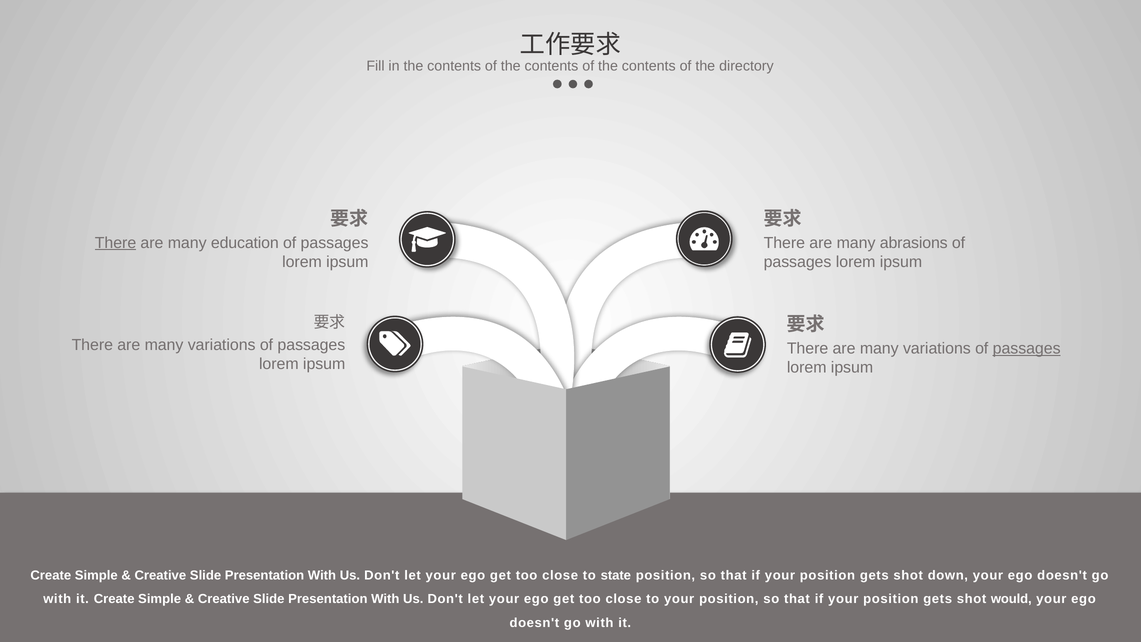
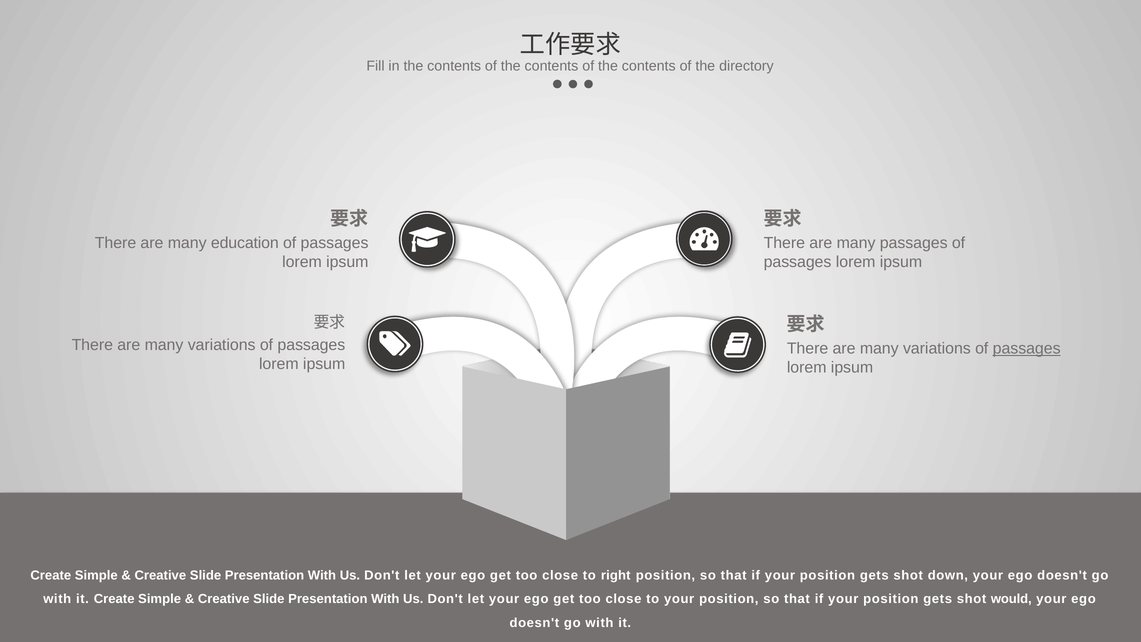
There at (116, 243) underline: present -> none
many abrasions: abrasions -> passages
state: state -> right
